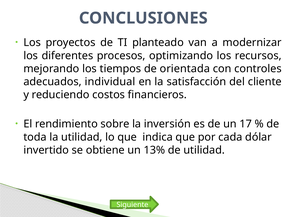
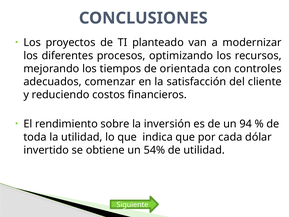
individual: individual -> comenzar
17: 17 -> 94
13%: 13% -> 54%
